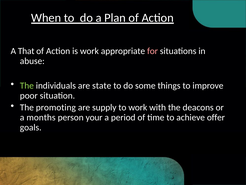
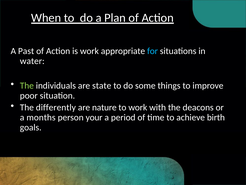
That: That -> Past
for colour: pink -> light blue
abuse: abuse -> water
promoting: promoting -> differently
supply: supply -> nature
offer: offer -> birth
